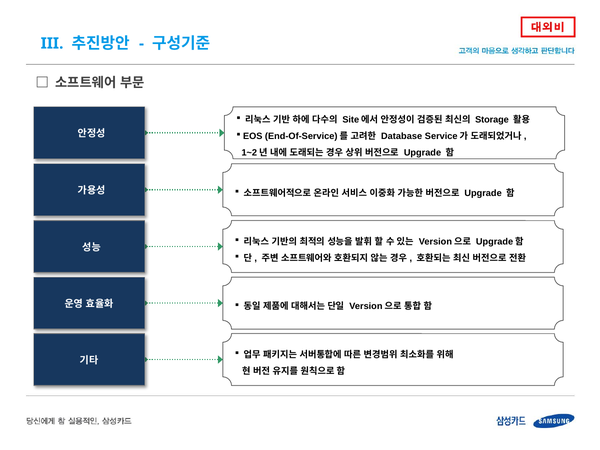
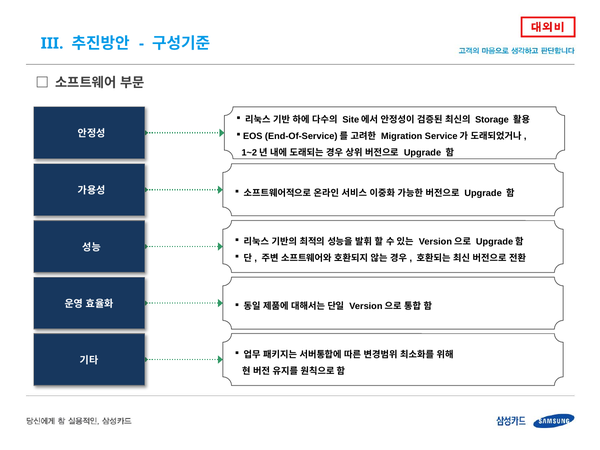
Database: Database -> Migration
